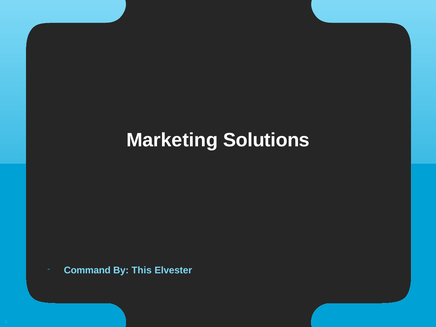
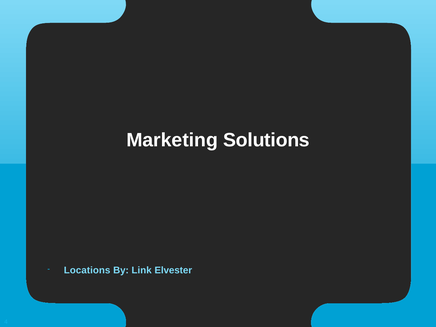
Command: Command -> Locations
This: This -> Link
